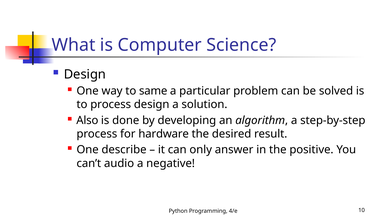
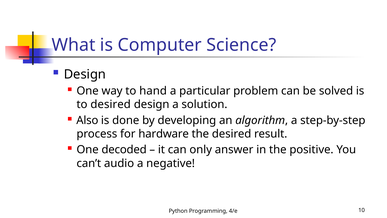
same: same -> hand
to process: process -> desired
describe: describe -> decoded
